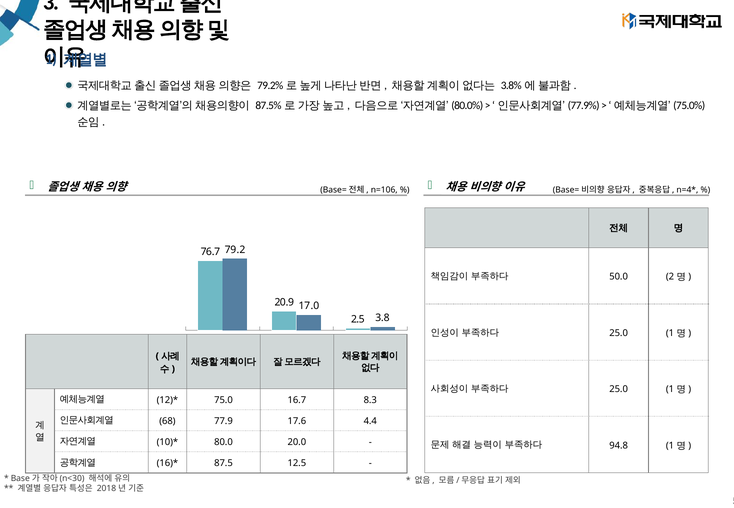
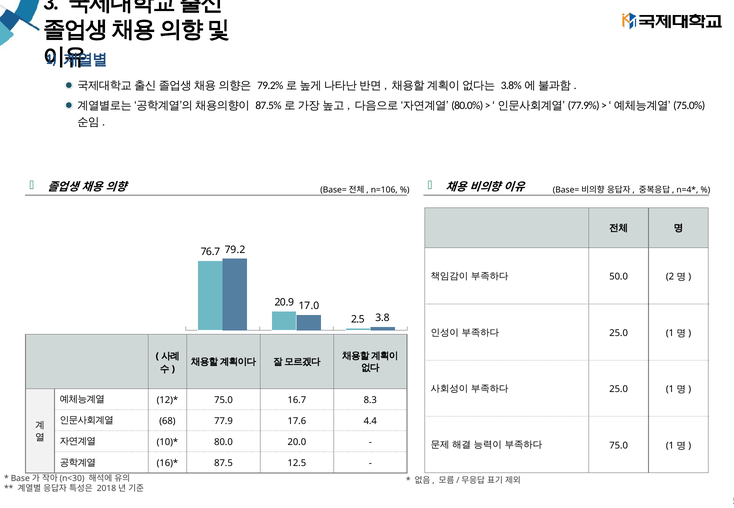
94.8 at (619, 446): 94.8 -> 75.0
